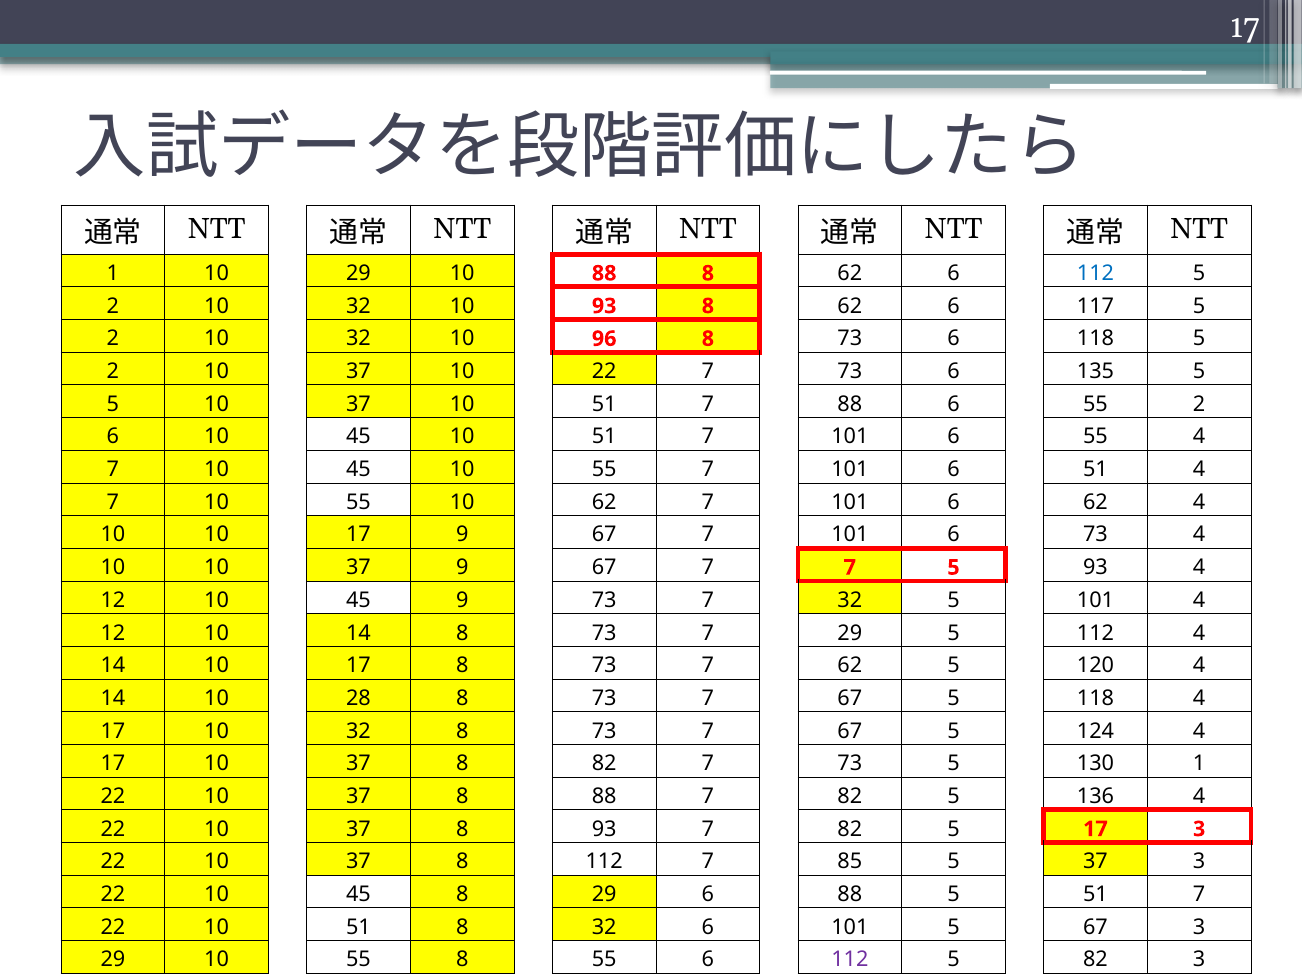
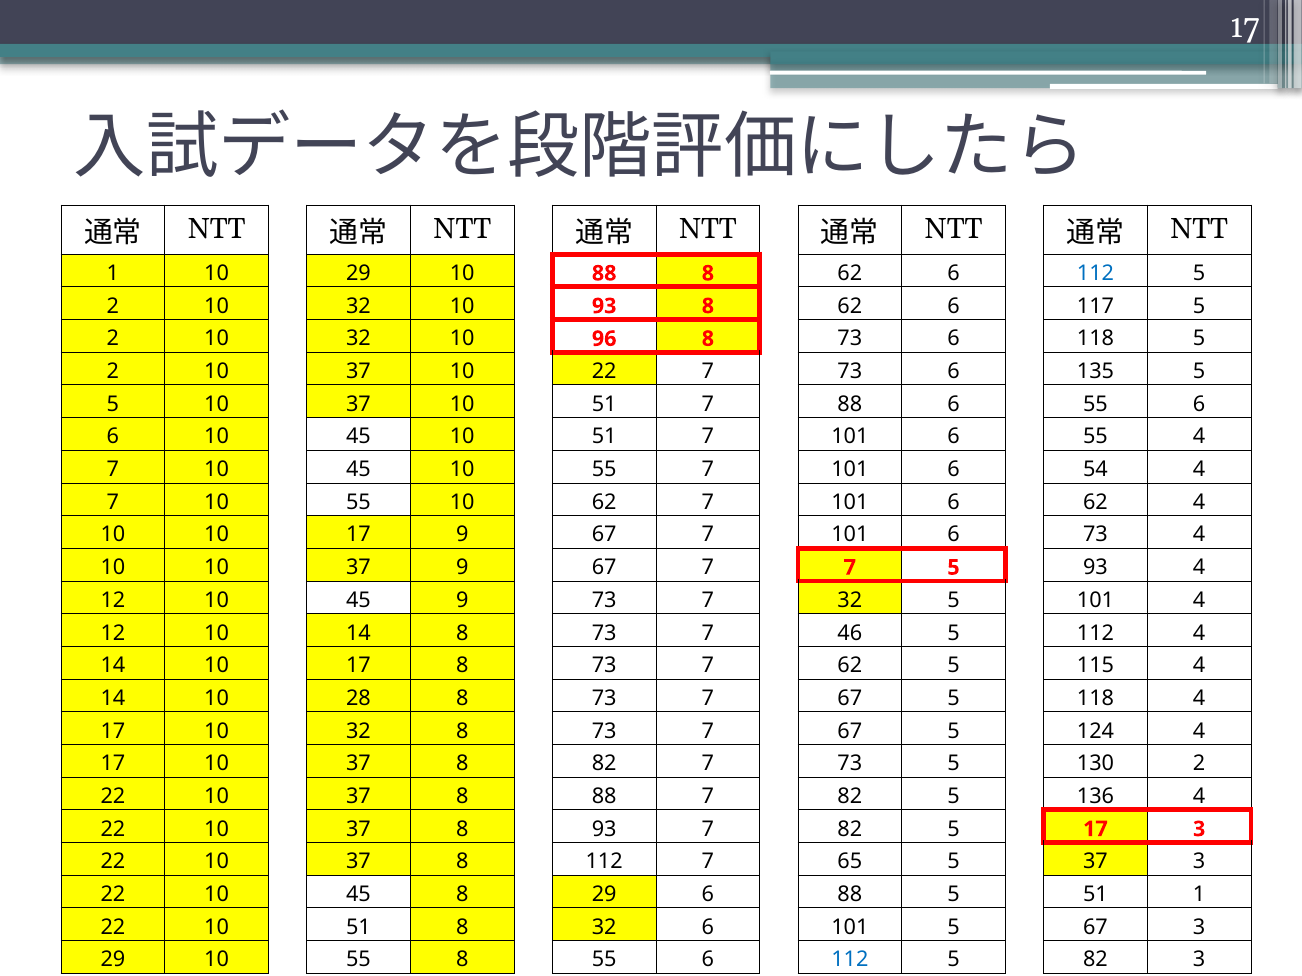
6 55 2: 2 -> 6
6 51: 51 -> 54
7 29: 29 -> 46
120: 120 -> 115
130 1: 1 -> 2
85: 85 -> 65
5 51 7: 7 -> 1
112 at (850, 960) colour: purple -> blue
